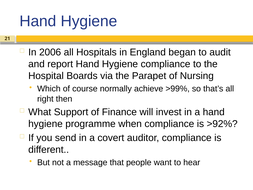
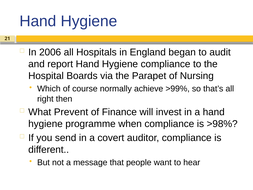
Support: Support -> Prevent
>92%: >92% -> >98%
